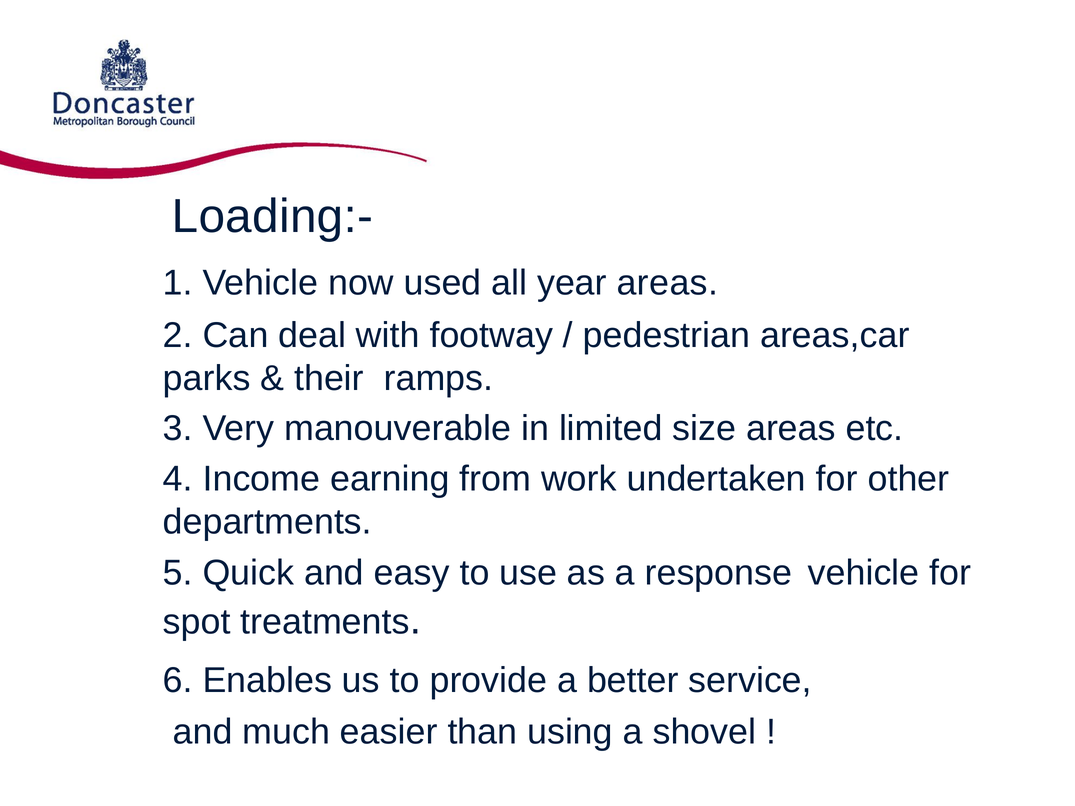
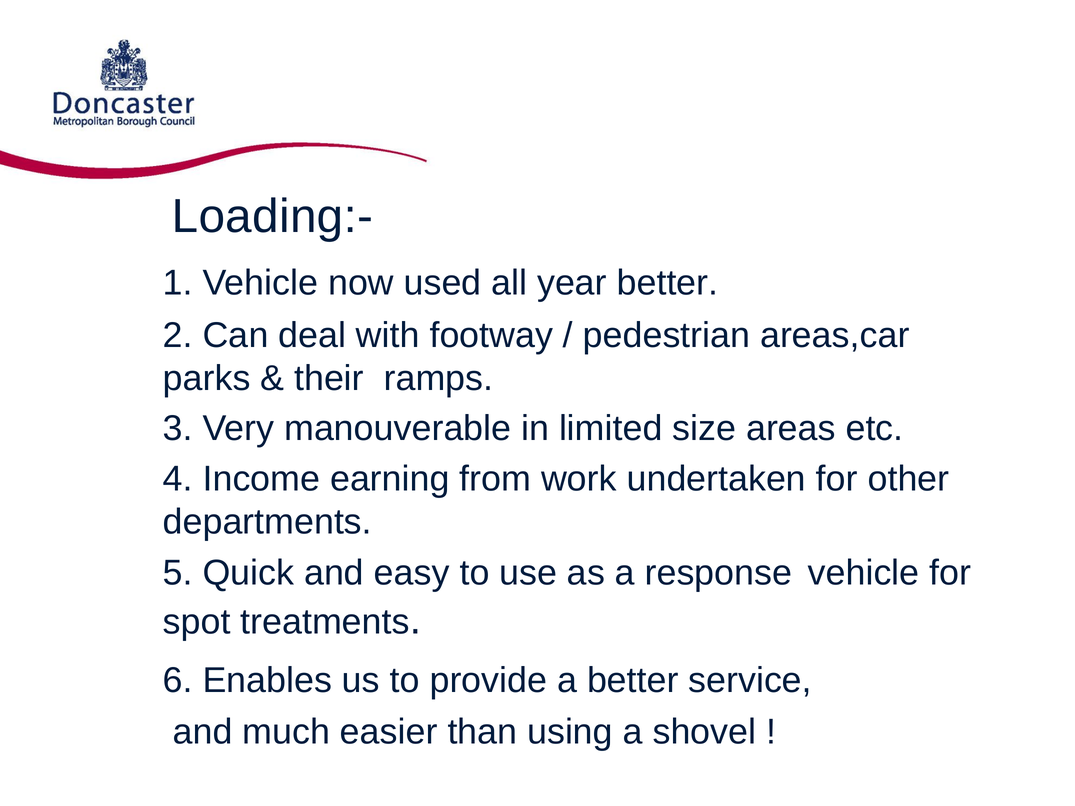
year areas: areas -> better
